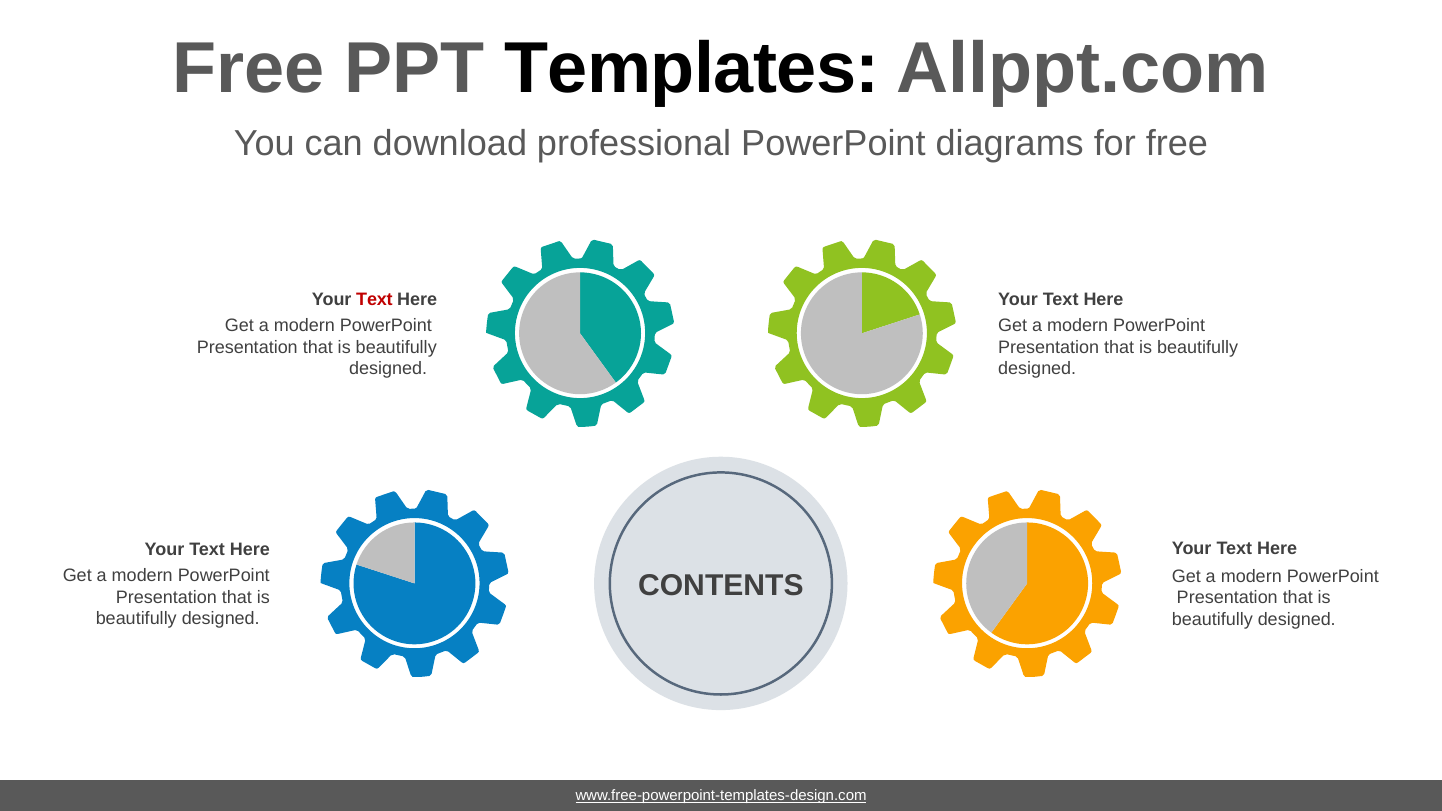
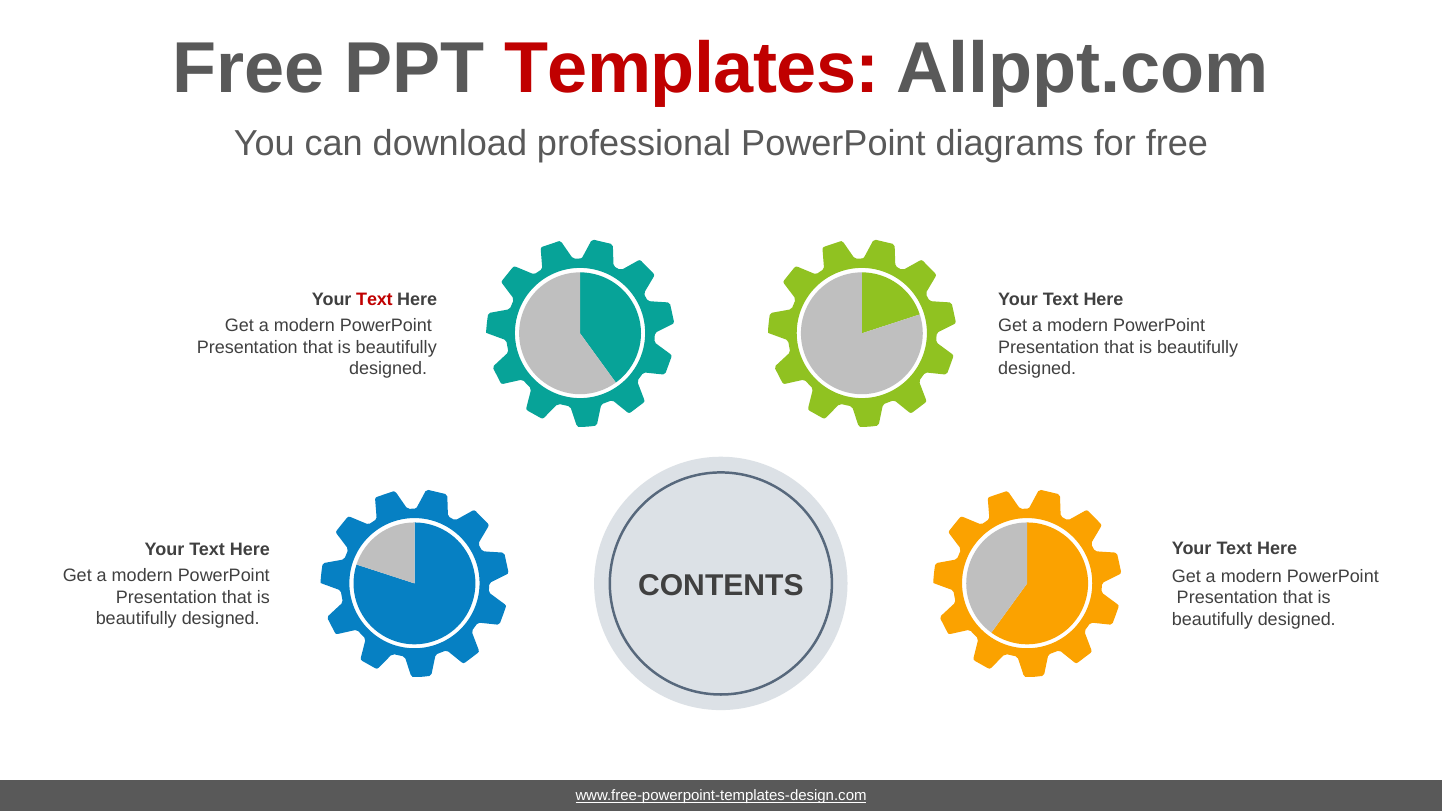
Templates colour: black -> red
